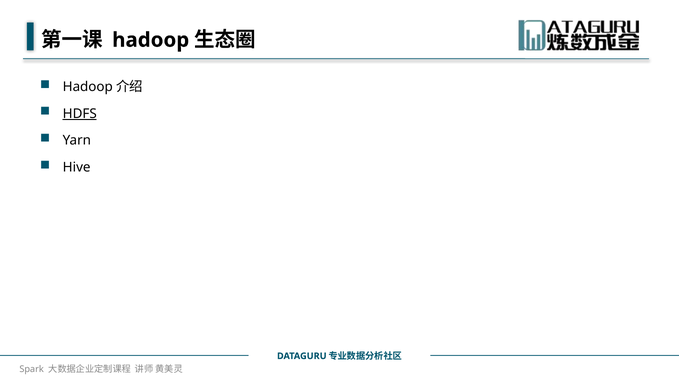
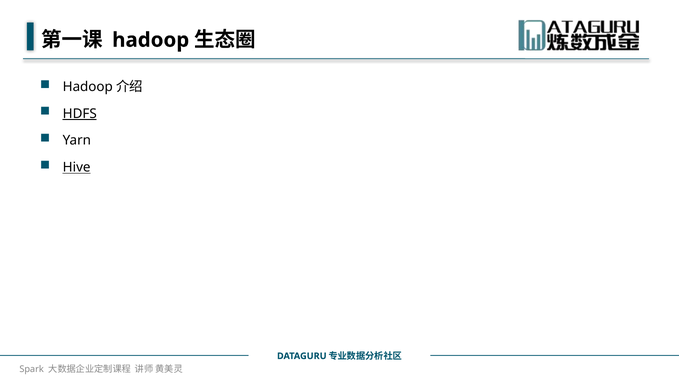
Hive underline: none -> present
